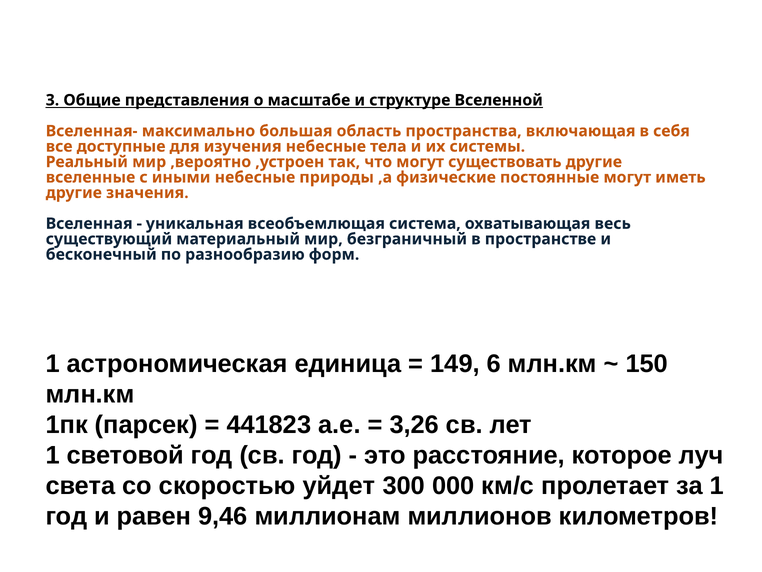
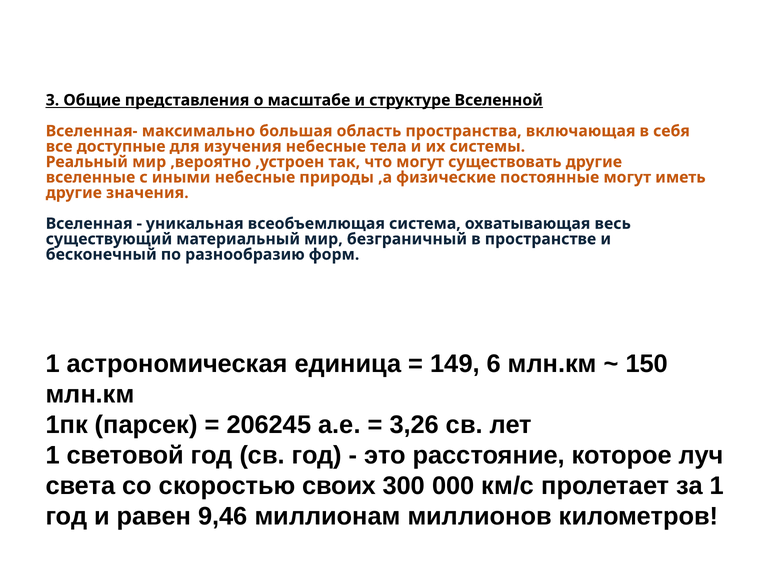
441823: 441823 -> 206245
уйдет: уйдет -> своих
